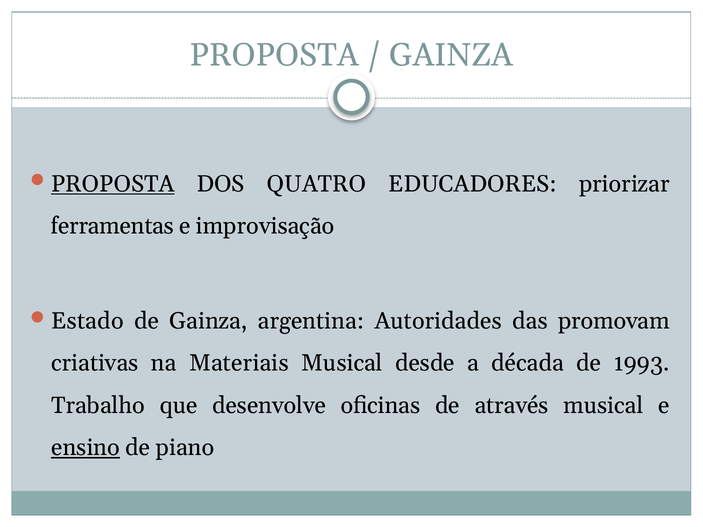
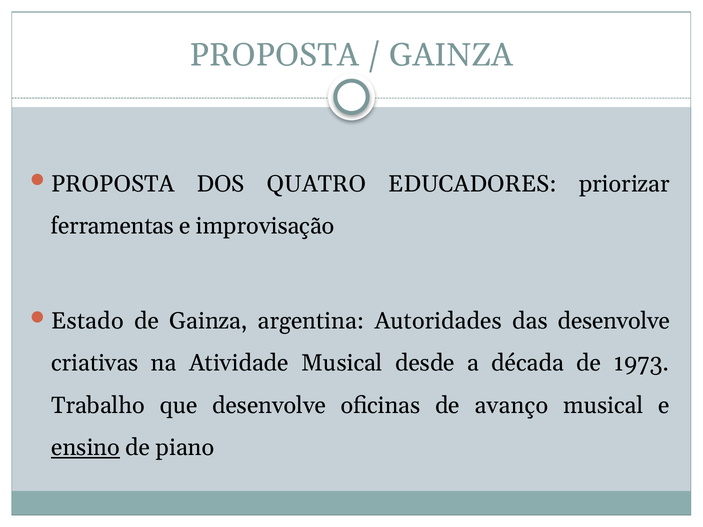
PROPOSTA at (113, 184) underline: present -> none
das promovam: promovam -> desenvolve
Materiais: Materiais -> Atividade
1993: 1993 -> 1973
através: através -> avanço
